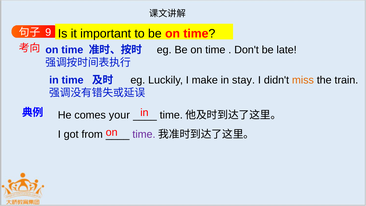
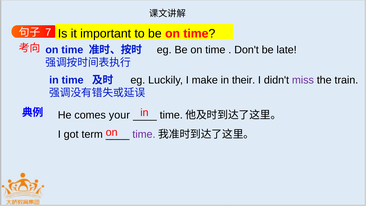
9: 9 -> 7
stay: stay -> their
miss colour: orange -> purple
from: from -> term
